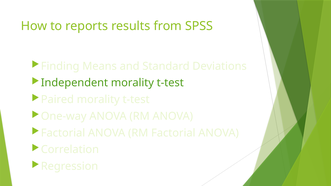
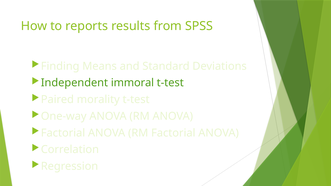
Independent morality: morality -> immoral
